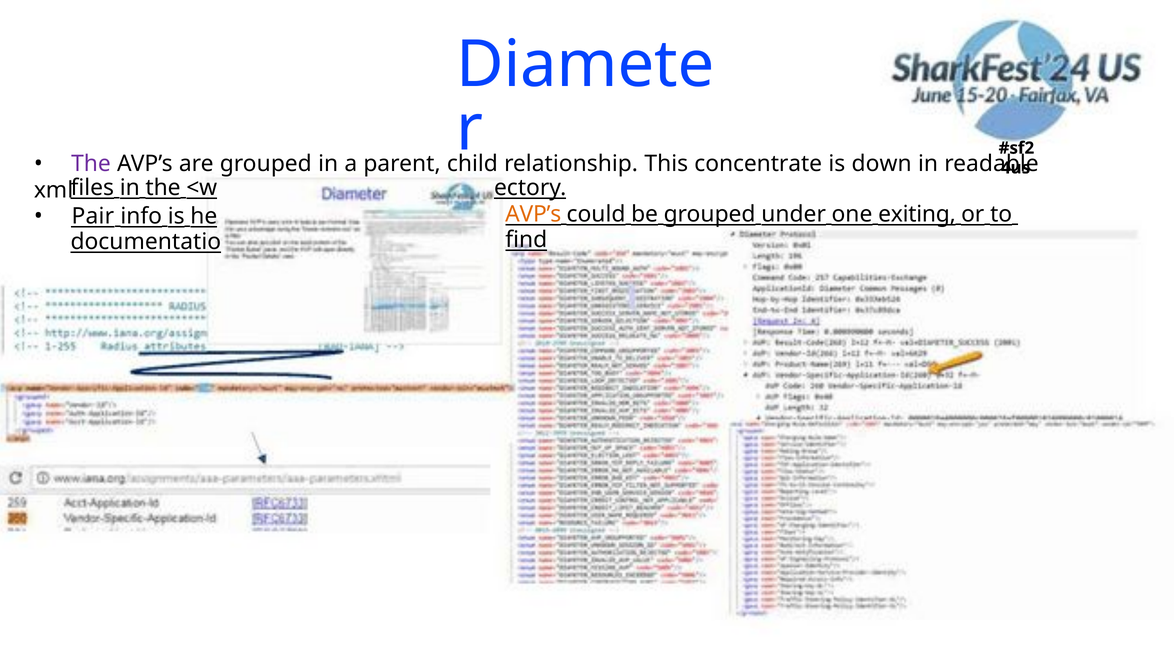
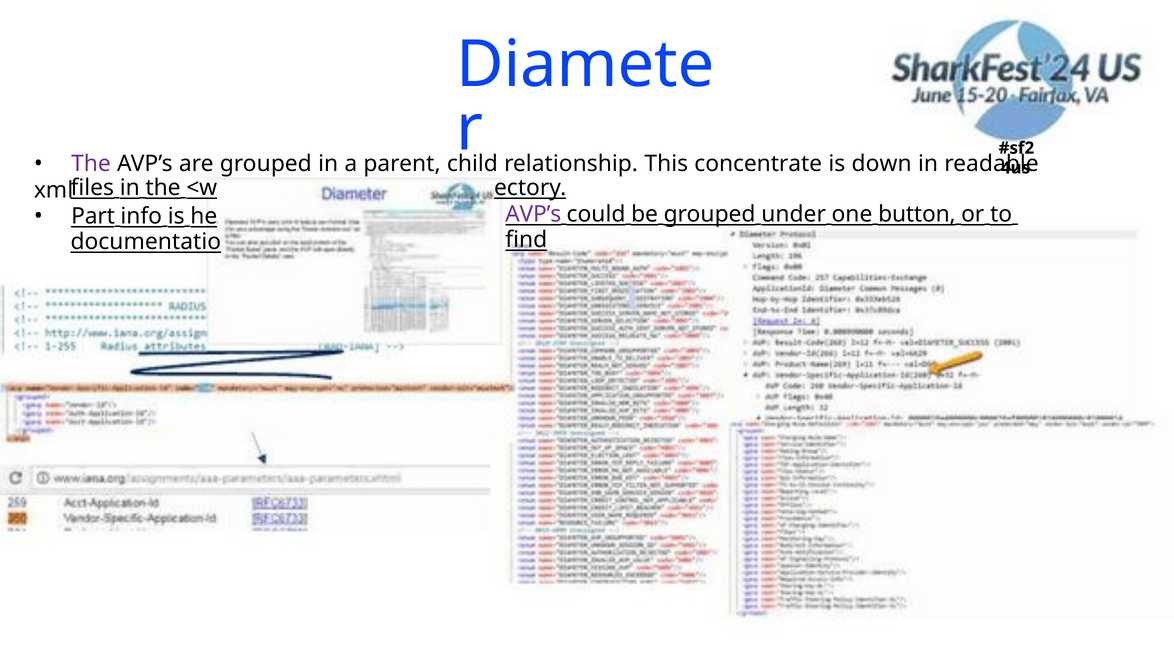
AVP’s at (533, 214) colour: orange -> purple
exiting: exiting -> button
Pair: Pair -> Part
